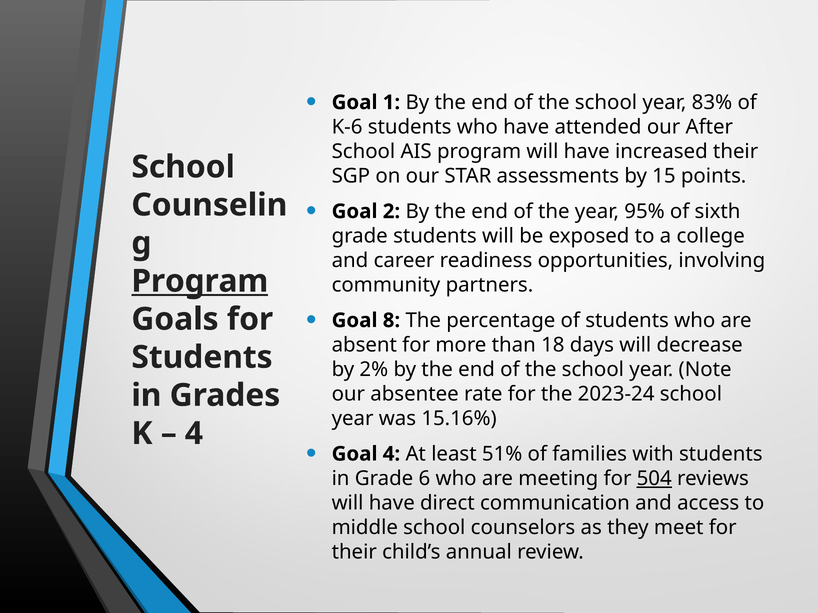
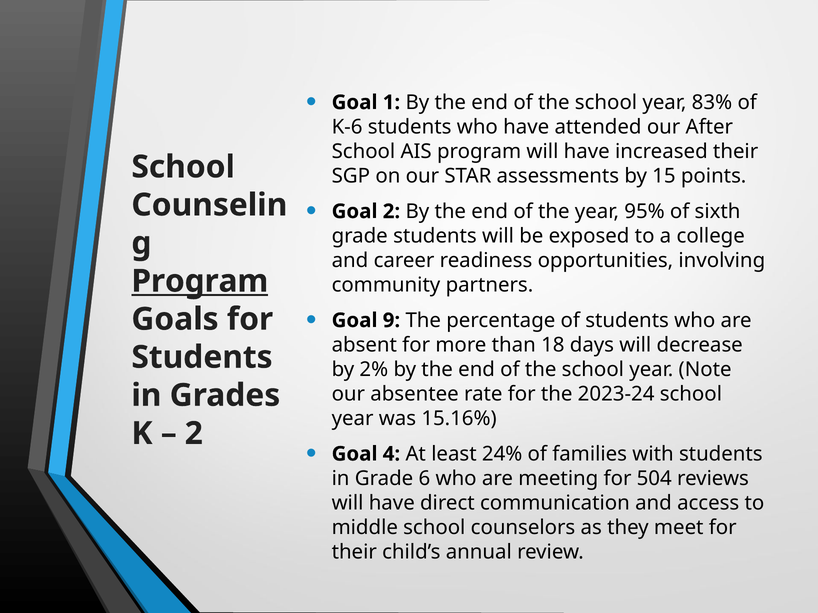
8: 8 -> 9
4 at (194, 434): 4 -> 2
51%: 51% -> 24%
504 underline: present -> none
